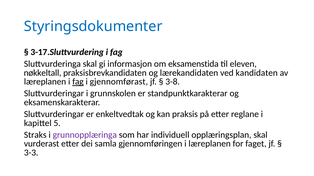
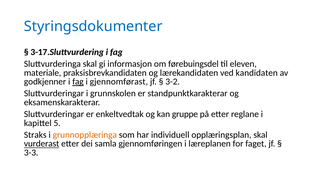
eksamenstida: eksamenstida -> førebuingsdel
nøkkeltall: nøkkeltall -> materiale
læreplanen at (45, 82): læreplanen -> godkjenner
3-8: 3-8 -> 3-2
praksis: praksis -> gruppe
grunnopplæringa colour: purple -> orange
vurderast underline: none -> present
